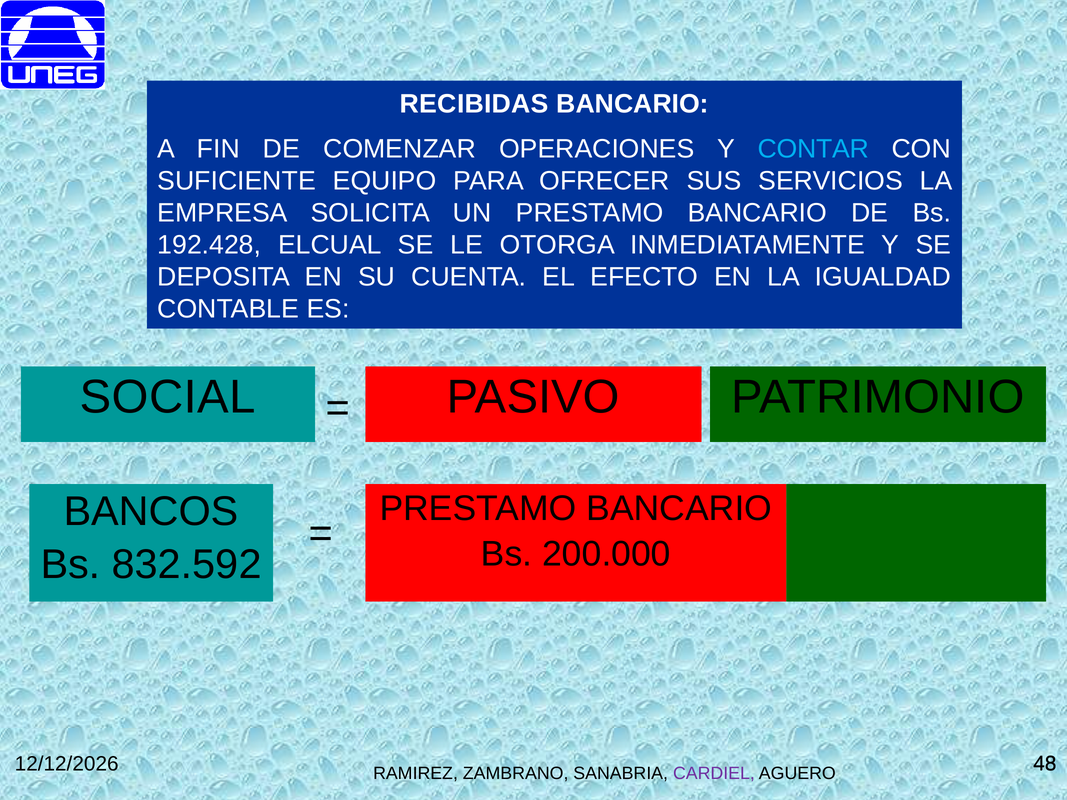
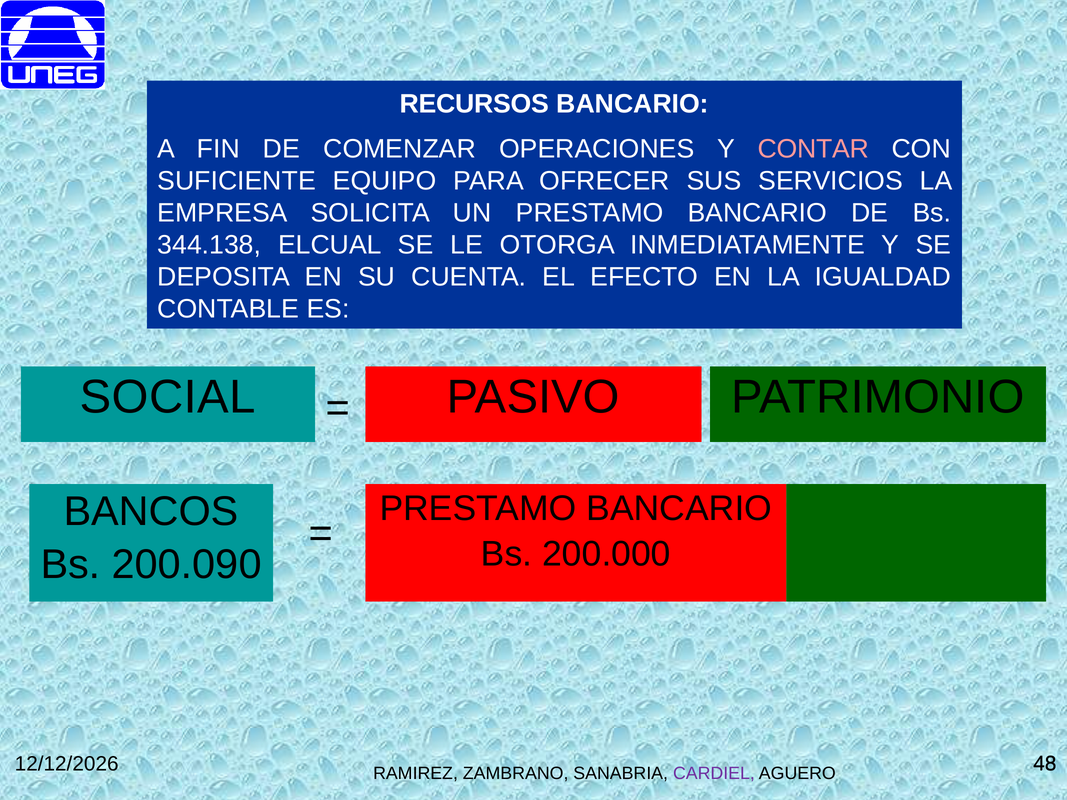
RECIBIDAS: RECIBIDAS -> RECURSOS
CONTAR colour: light blue -> pink
192.428: 192.428 -> 344.138
832.592: 832.592 -> 200.090
